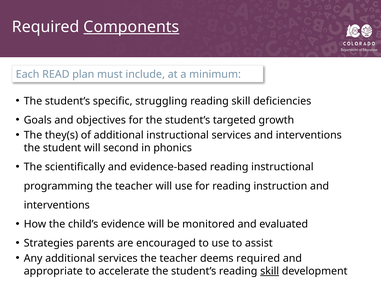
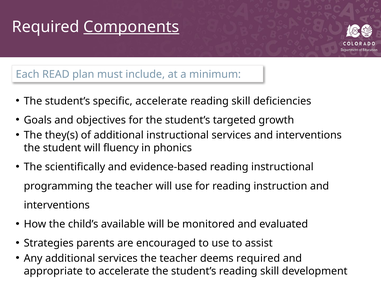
specific struggling: struggling -> accelerate
second: second -> fluency
evidence: evidence -> available
skill at (270, 271) underline: present -> none
